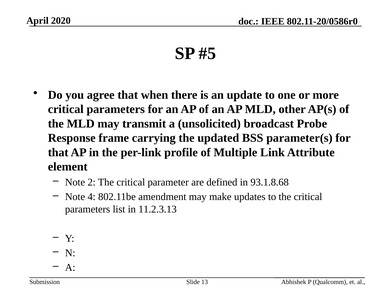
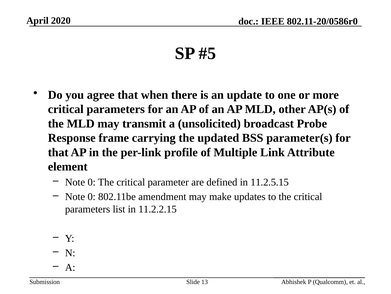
2 at (92, 182): 2 -> 0
93.1.8.68: 93.1.8.68 -> 11.2.5.15
4 at (92, 196): 4 -> 0
11.2.3.13: 11.2.3.13 -> 11.2.2.15
